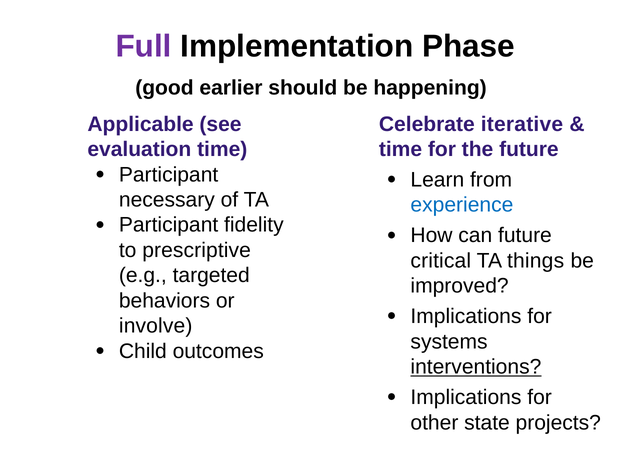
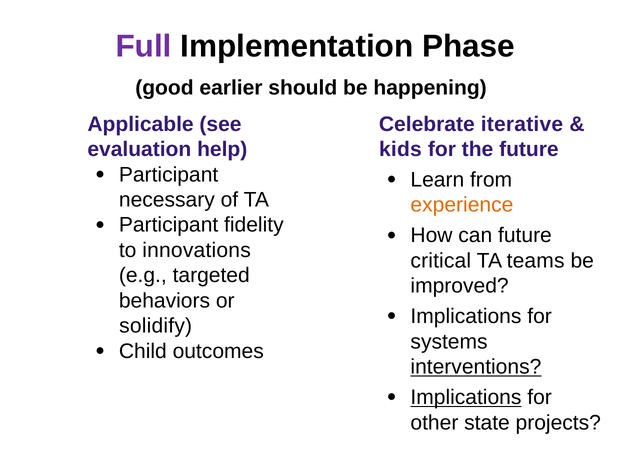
evaluation time: time -> help
time at (401, 149): time -> kids
experience colour: blue -> orange
prescriptive: prescriptive -> innovations
things: things -> teams
involve: involve -> solidify
Implications at (466, 398) underline: none -> present
